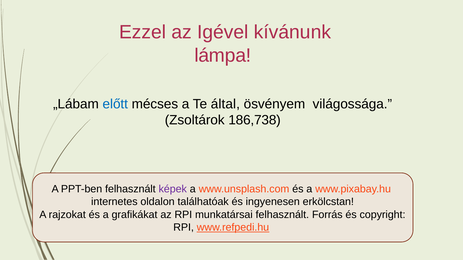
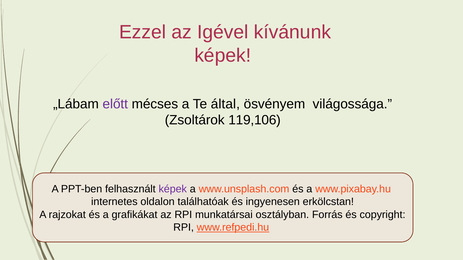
lámpa at (223, 55): lámpa -> képek
előtt colour: blue -> purple
186,738: 186,738 -> 119,106
munkatársai felhasznált: felhasznált -> osztályban
